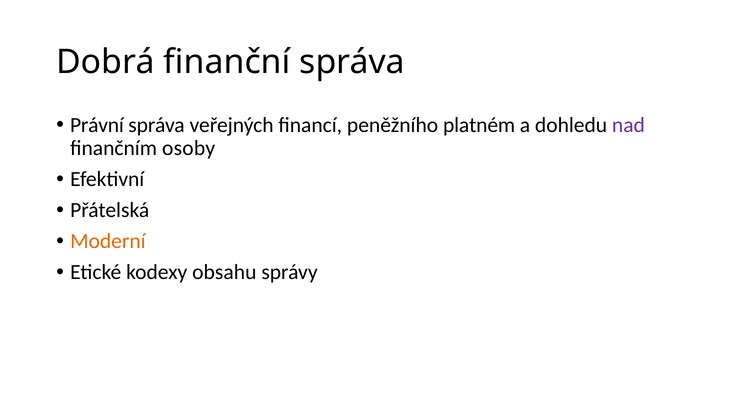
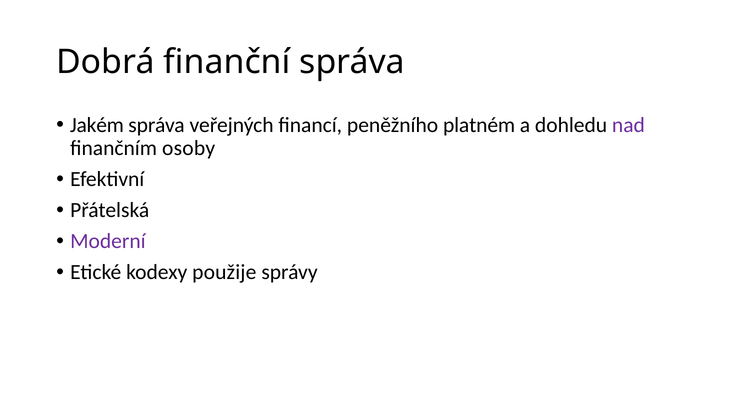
Právní: Právní -> Jakém
Moderní colour: orange -> purple
obsahu: obsahu -> použije
